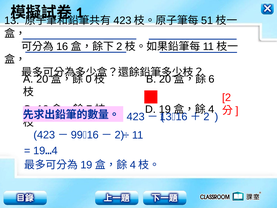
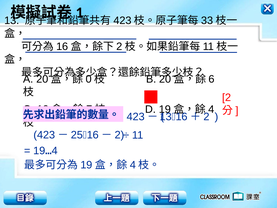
51: 51 -> 33
99: 99 -> 25
